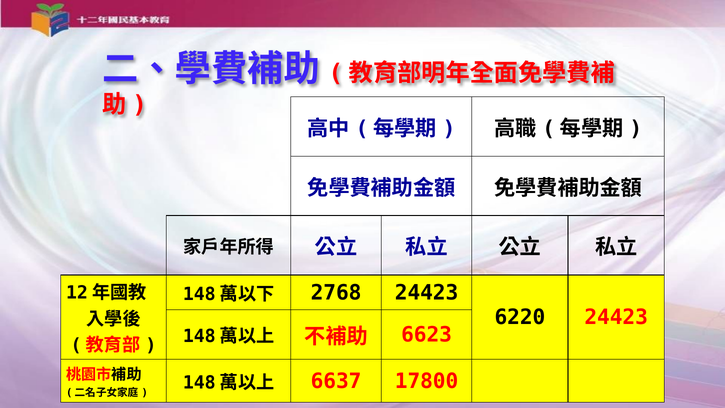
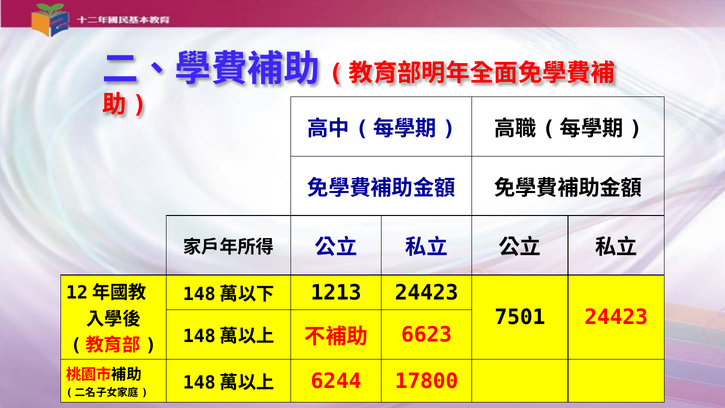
2768: 2768 -> 1213
6220: 6220 -> 7501
6637: 6637 -> 6244
